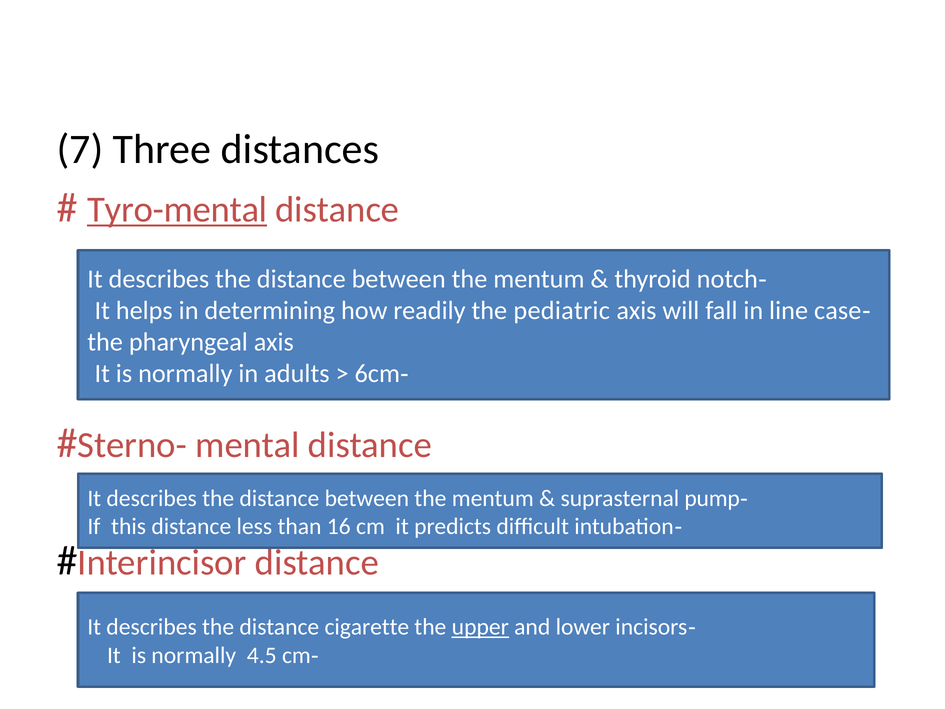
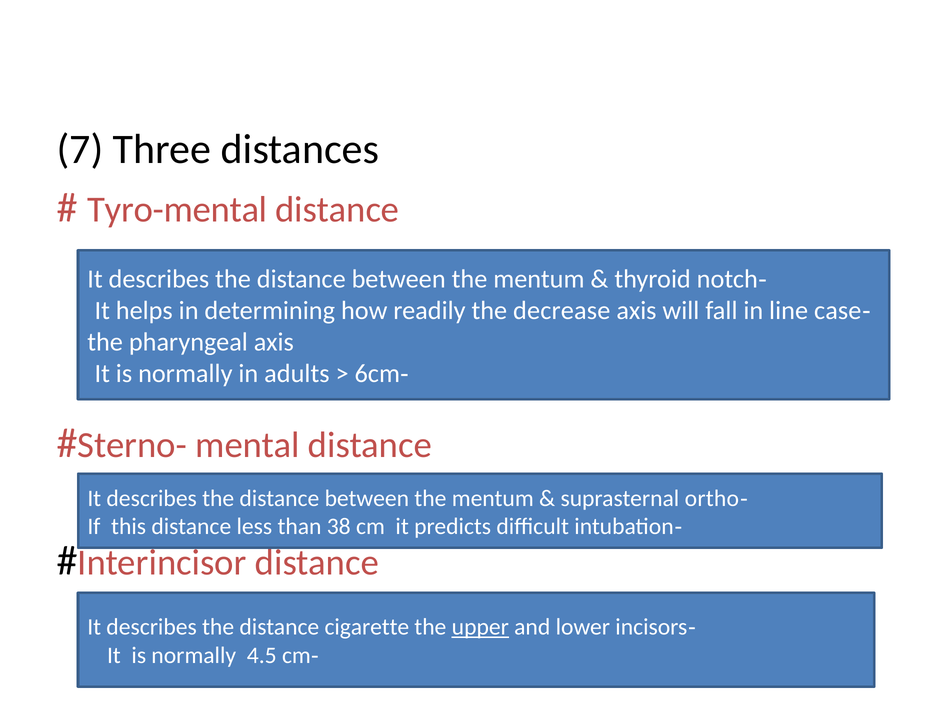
Tyro-mental underline: present -> none
pediatric: pediatric -> decrease
pump: pump -> ortho
16: 16 -> 38
